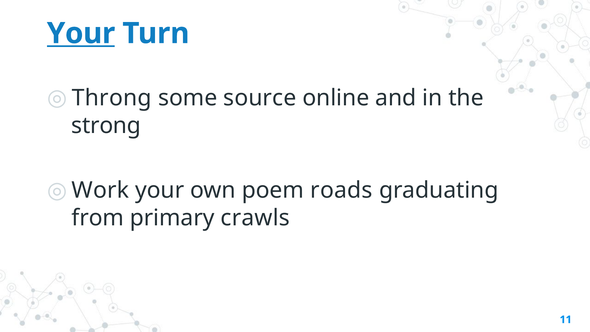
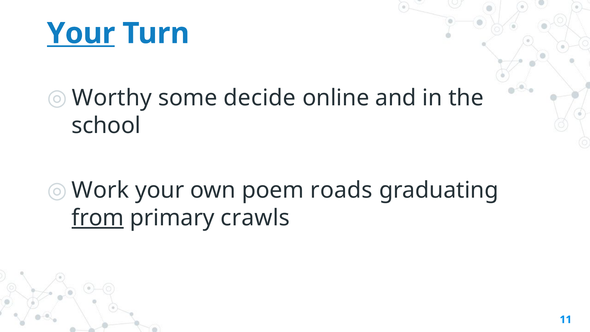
Throng: Throng -> Worthy
source: source -> decide
strong: strong -> school
from underline: none -> present
